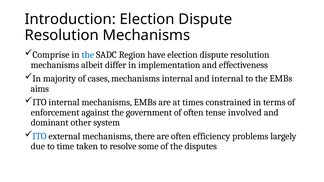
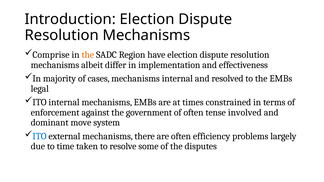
the at (88, 55) colour: blue -> orange
and internal: internal -> resolved
aims: aims -> legal
other: other -> move
